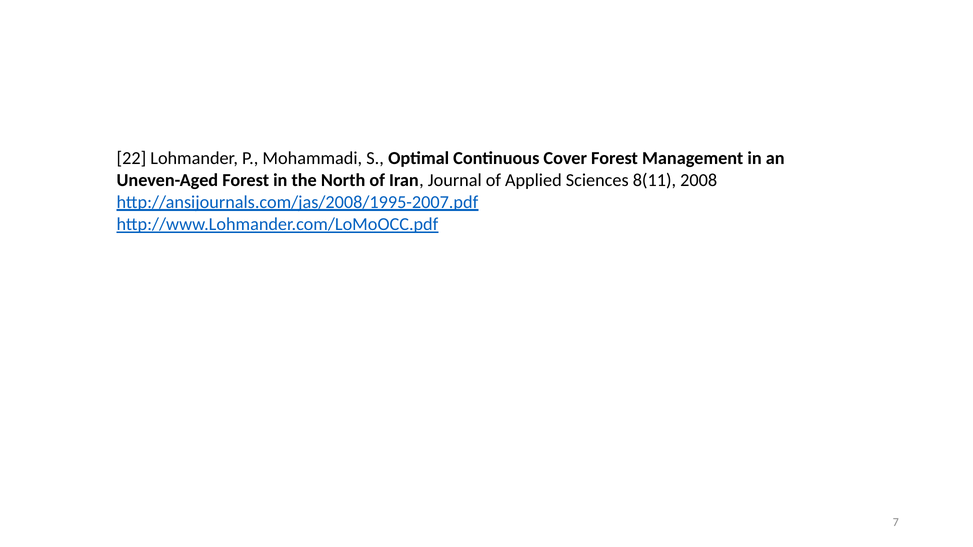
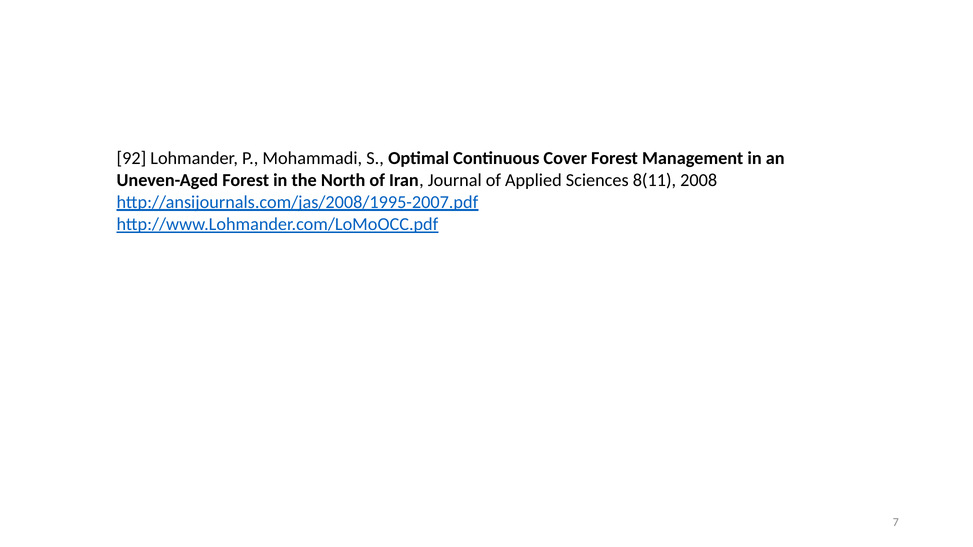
22: 22 -> 92
